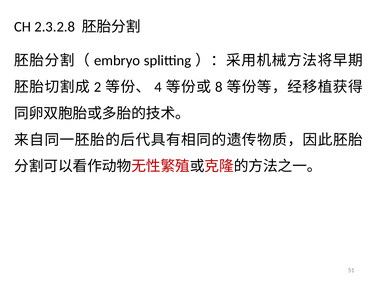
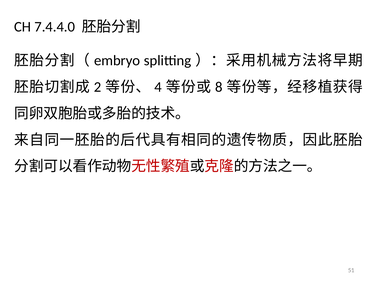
2.3.2.8: 2.3.2.8 -> 7.4.4.0
